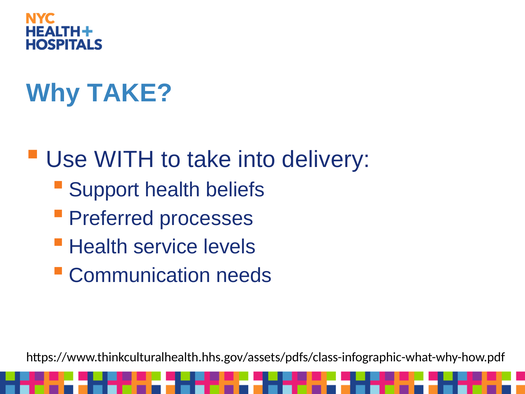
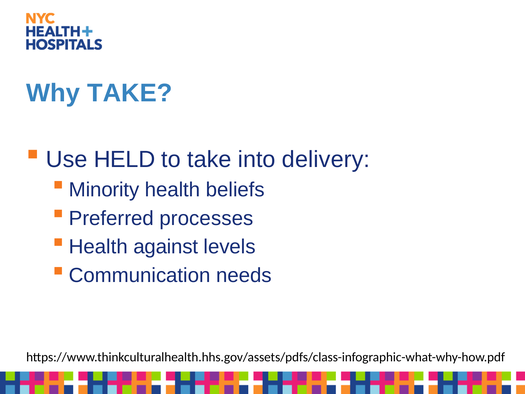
WITH: WITH -> HELD
Support: Support -> Minority
service: service -> against
